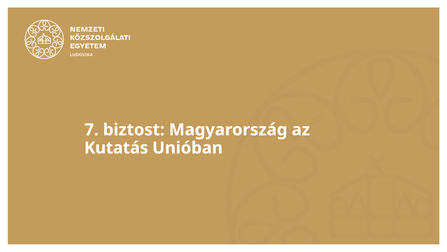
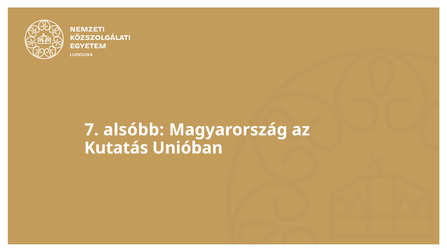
biztost: biztost -> alsóbb
